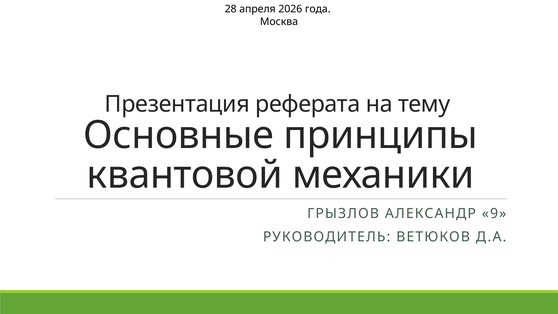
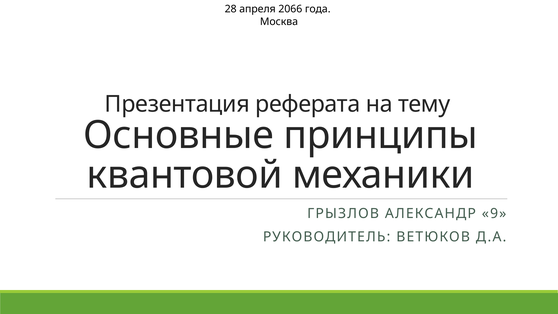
2026: 2026 -> 2066
